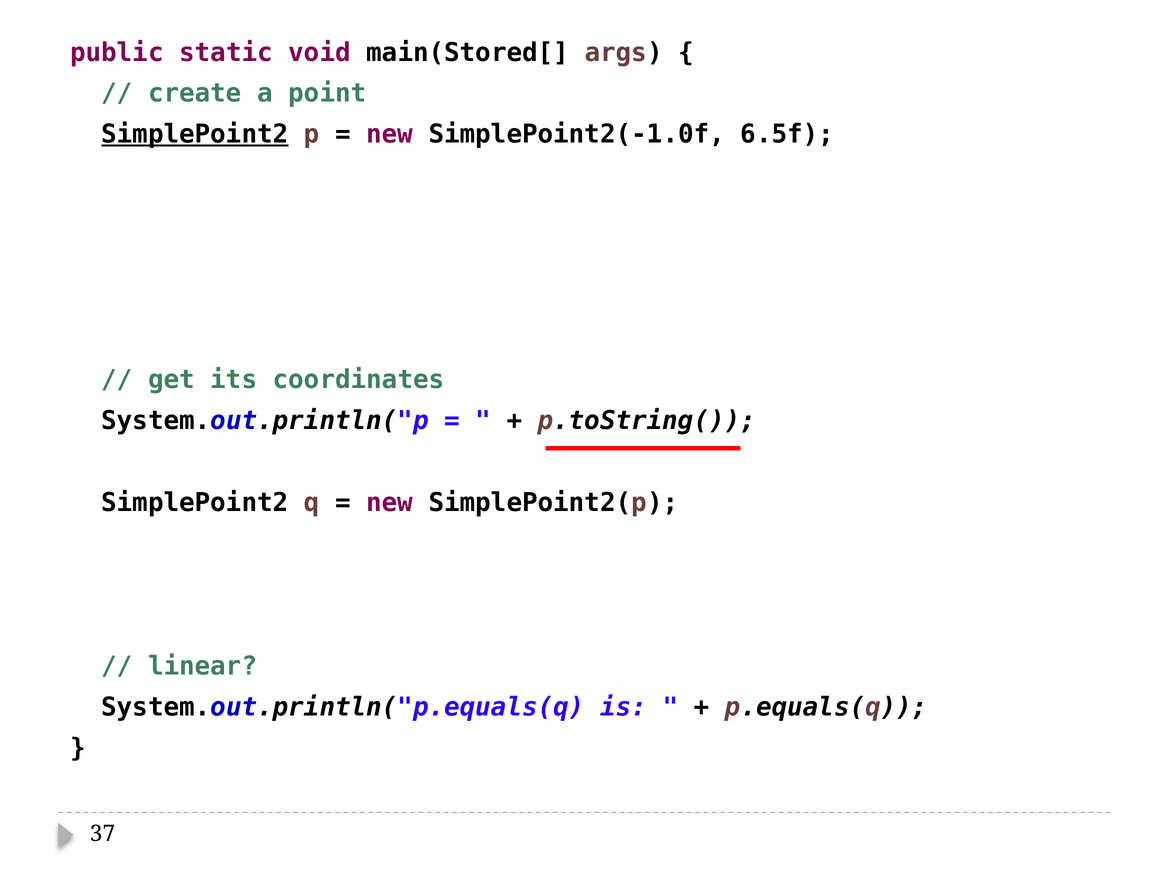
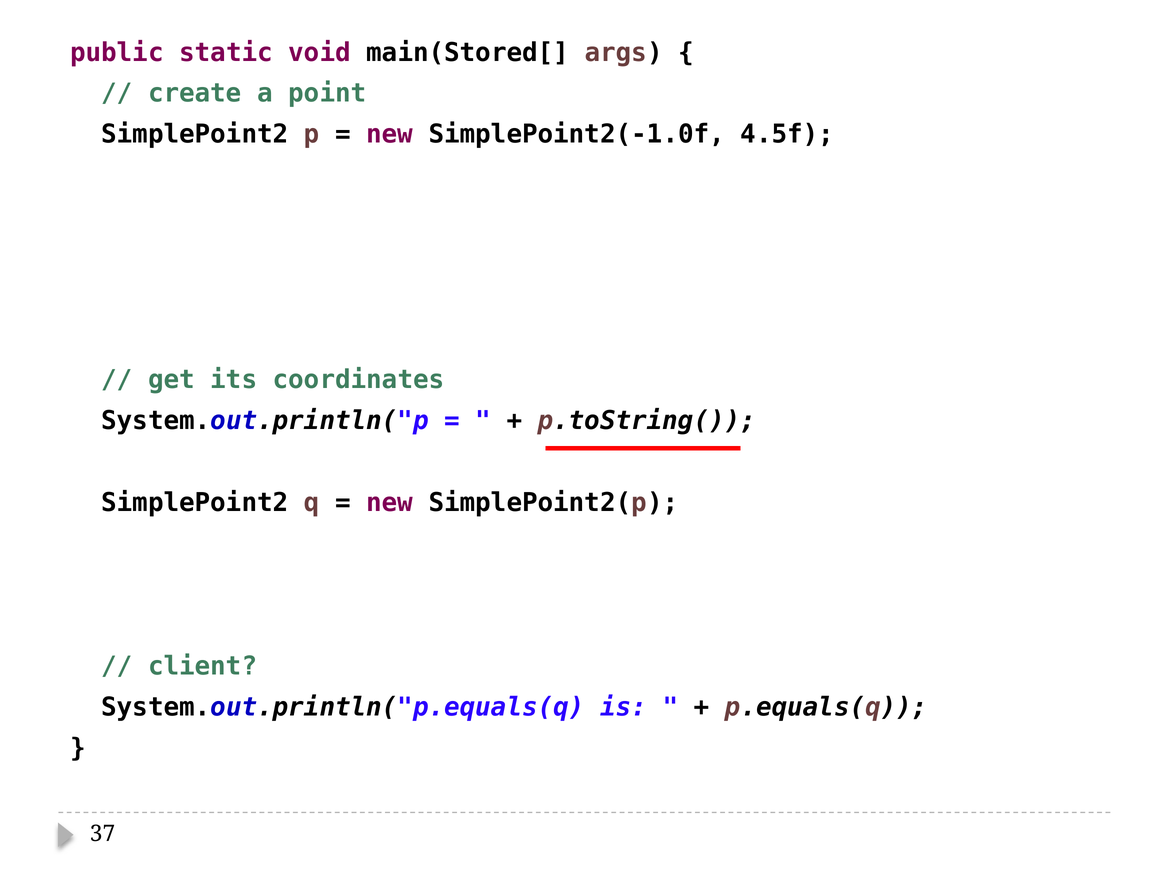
SimplePoint2 at (195, 134) underline: present -> none
6.5f: 6.5f -> 4.5f
linear: linear -> client
